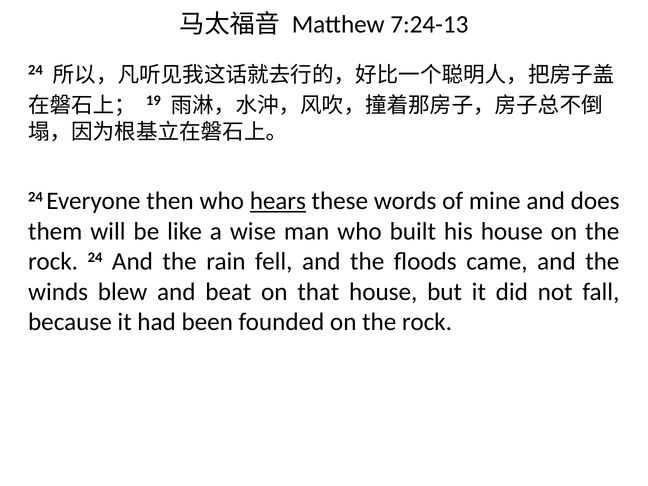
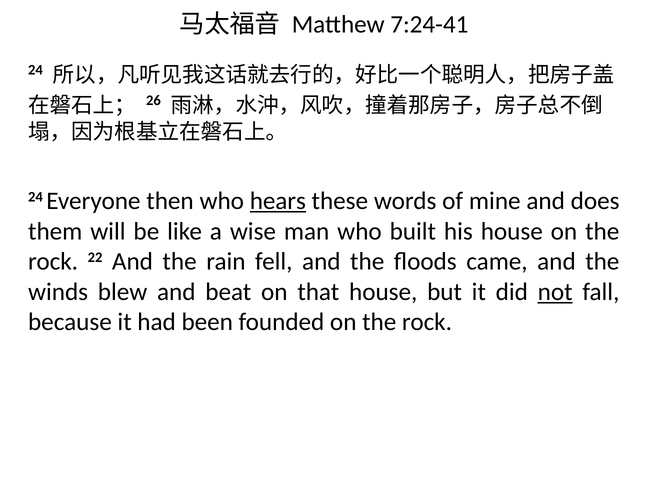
7:24-13: 7:24-13 -> 7:24-41
19: 19 -> 26
rock 24: 24 -> 22
not underline: none -> present
